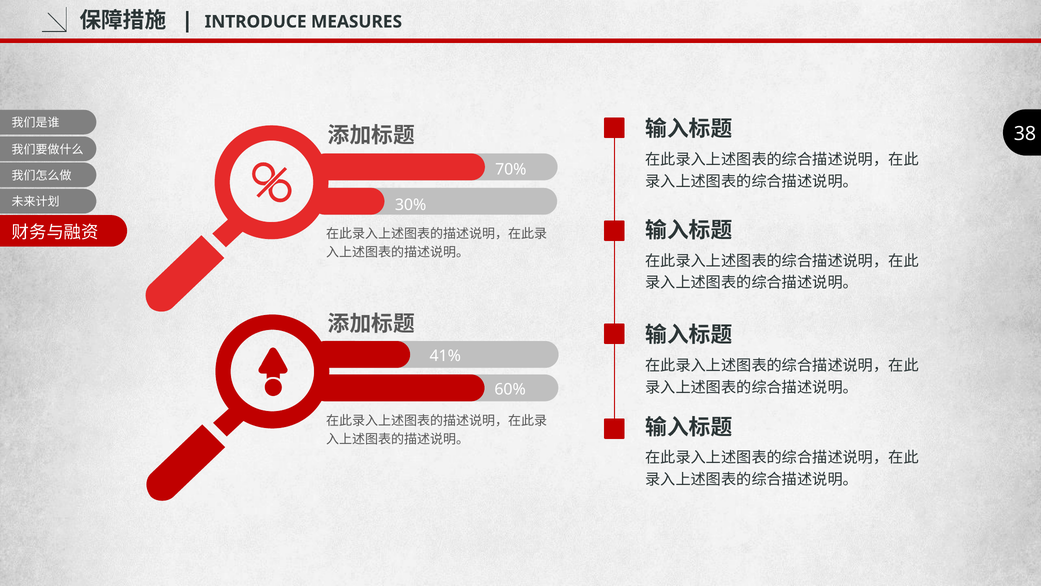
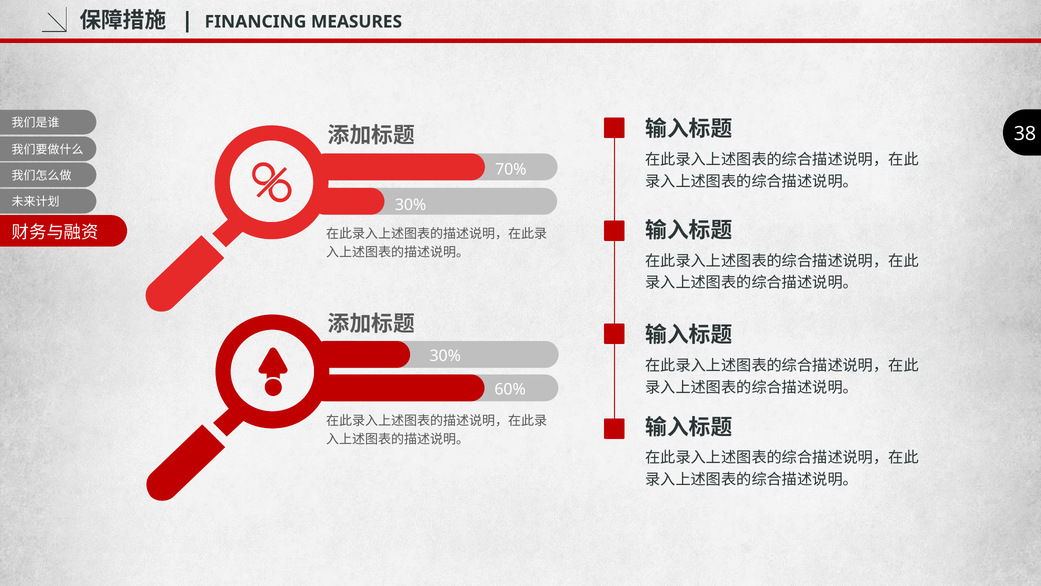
INTRODUCE: INTRODUCE -> FINANCING
41% at (445, 356): 41% -> 30%
